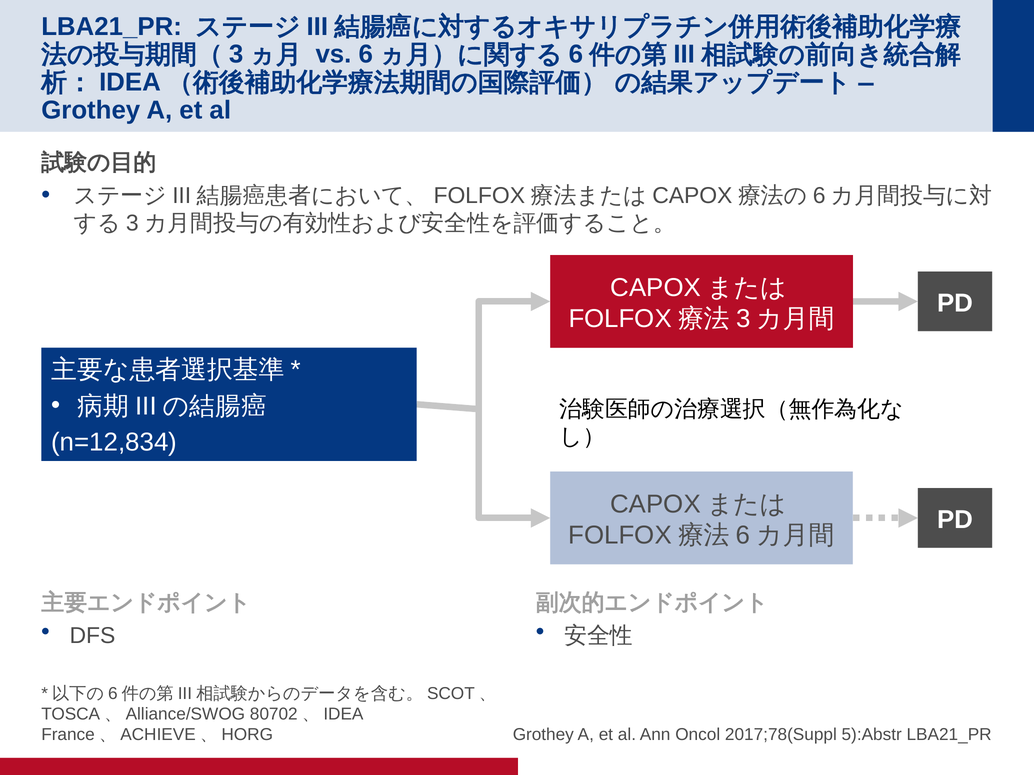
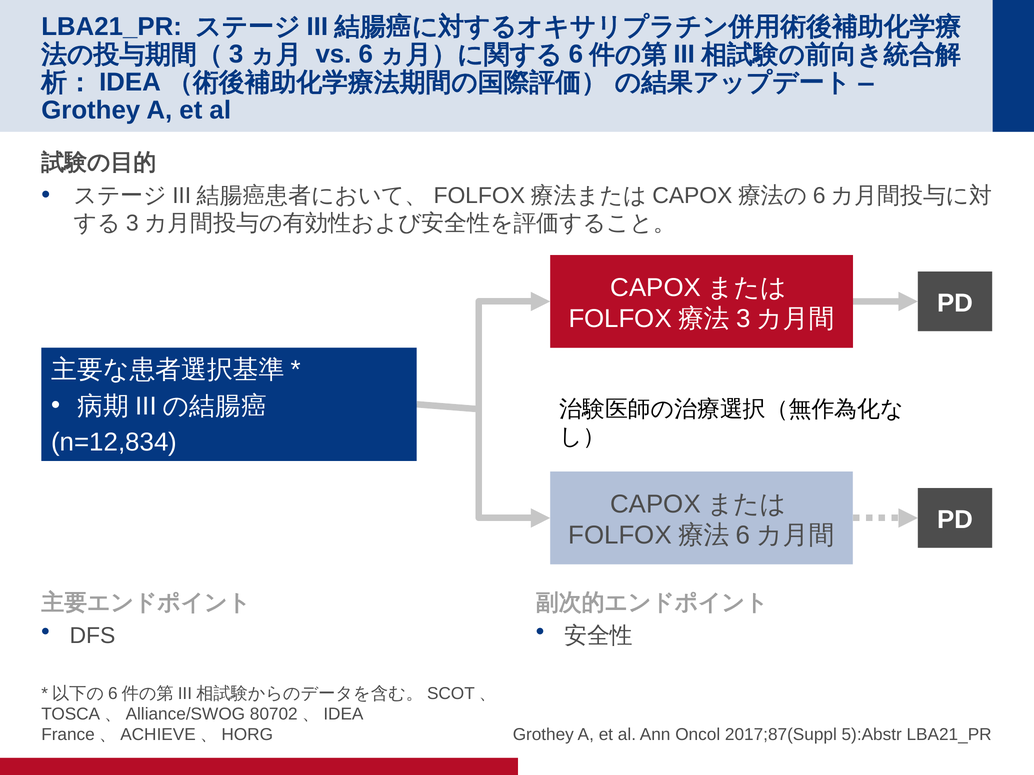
2017;78(Suppl: 2017;78(Suppl -> 2017;87(Suppl
